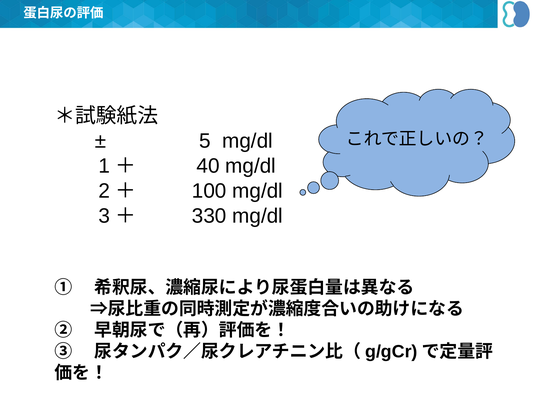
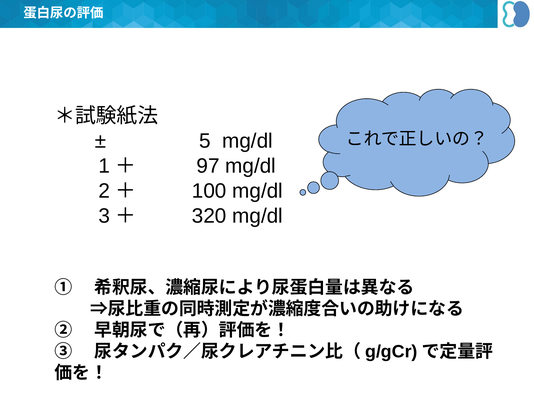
40: 40 -> 97
330: 330 -> 320
